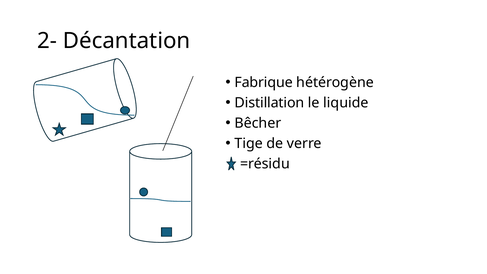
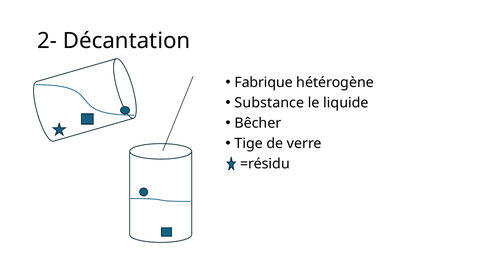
Distillation: Distillation -> Substance
